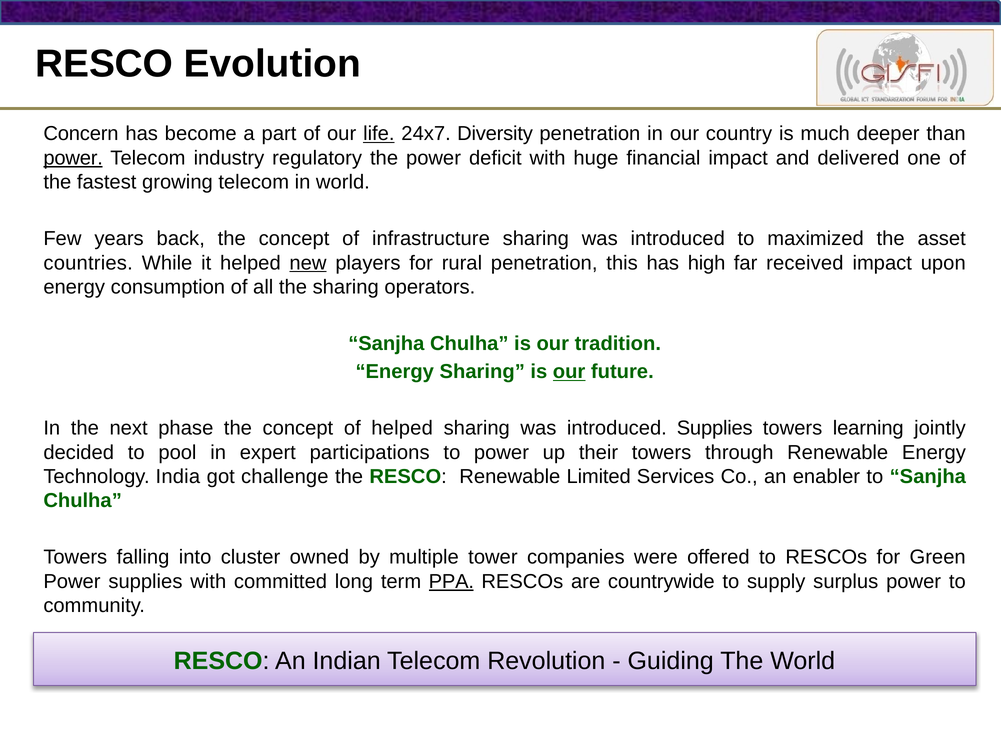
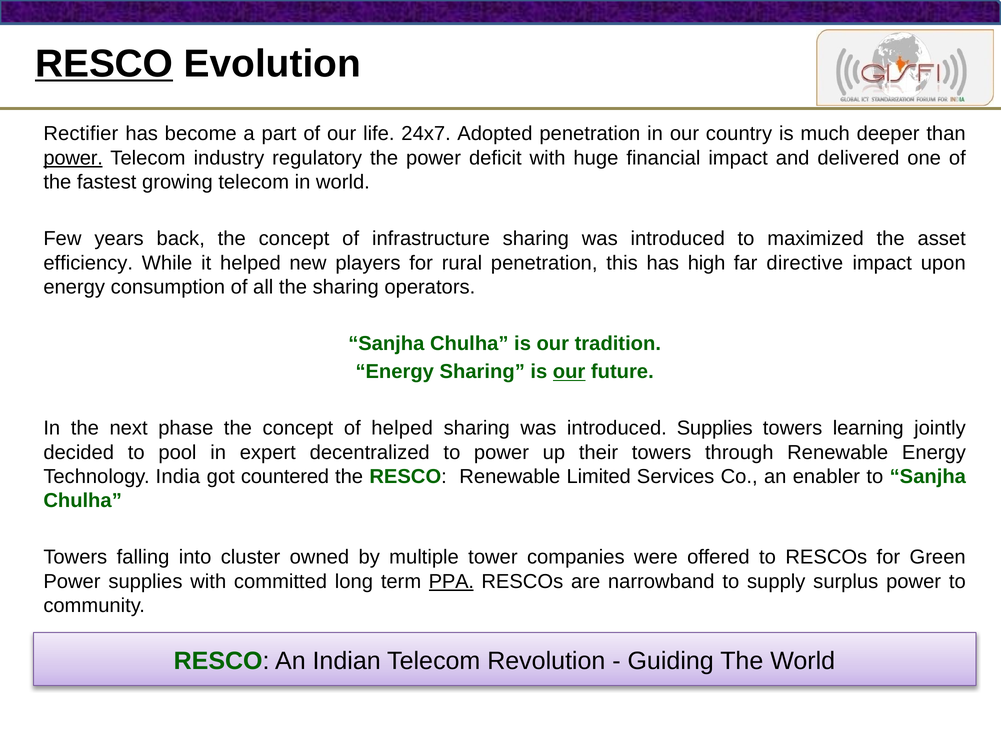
RESCO at (104, 64) underline: none -> present
Concern: Concern -> Rectifier
life underline: present -> none
Diversity: Diversity -> Adopted
countries: countries -> efficiency
new underline: present -> none
received: received -> directive
participations: participations -> decentralized
challenge: challenge -> countered
countrywide: countrywide -> narrowband
